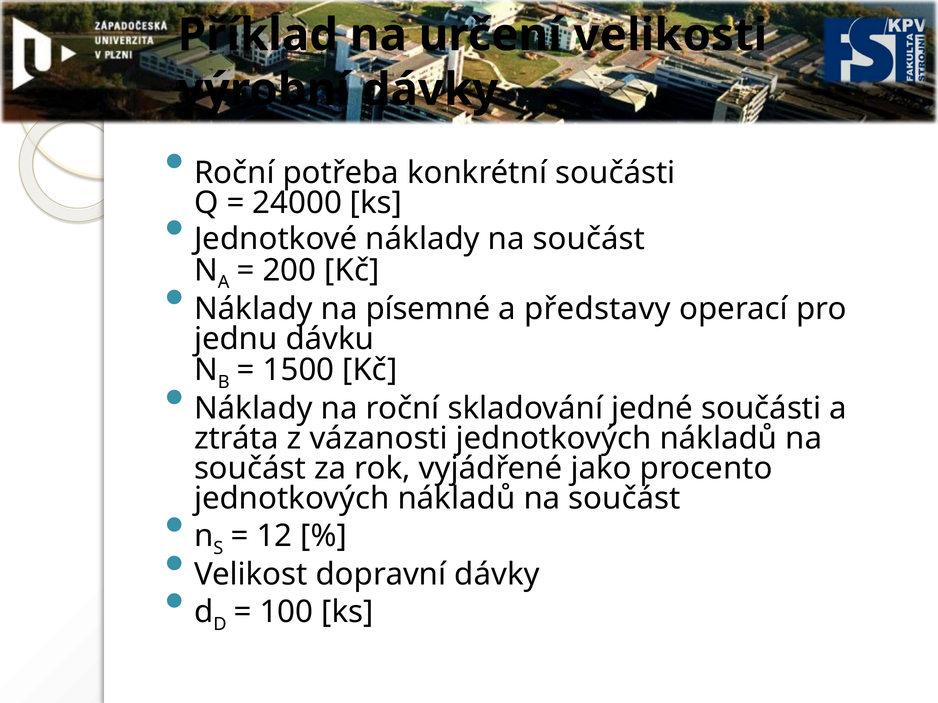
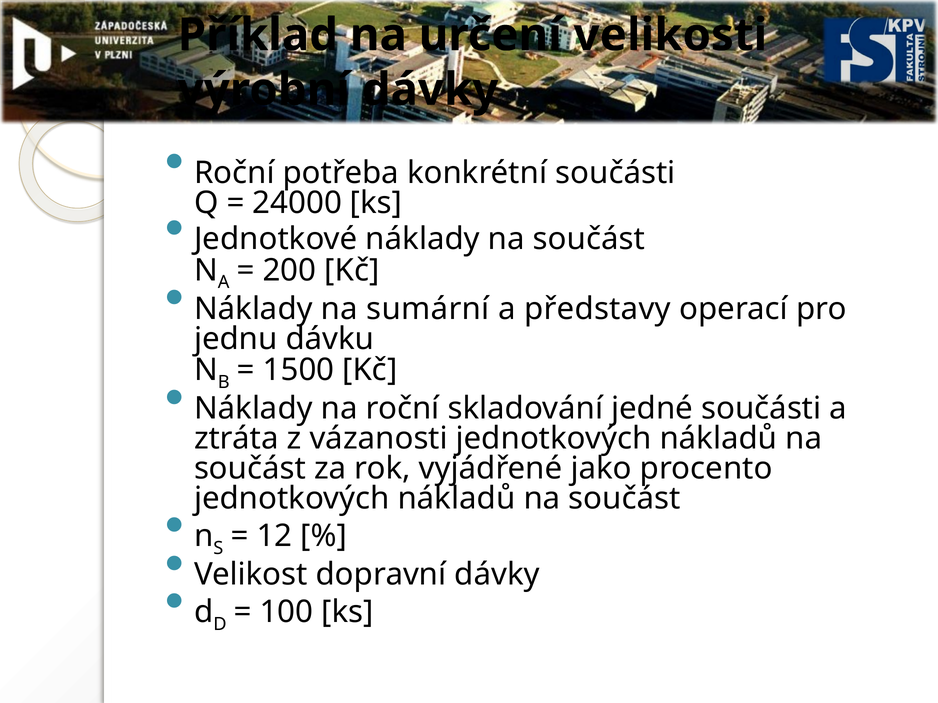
písemné: písemné -> sumární
